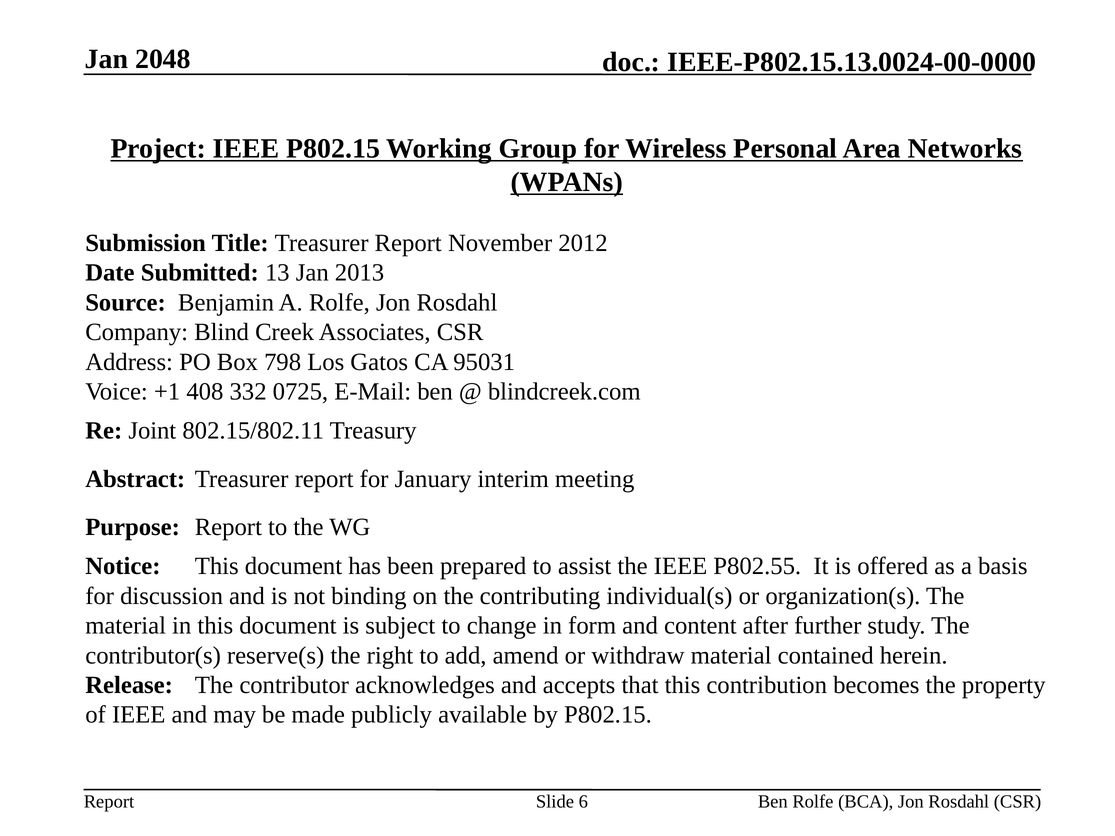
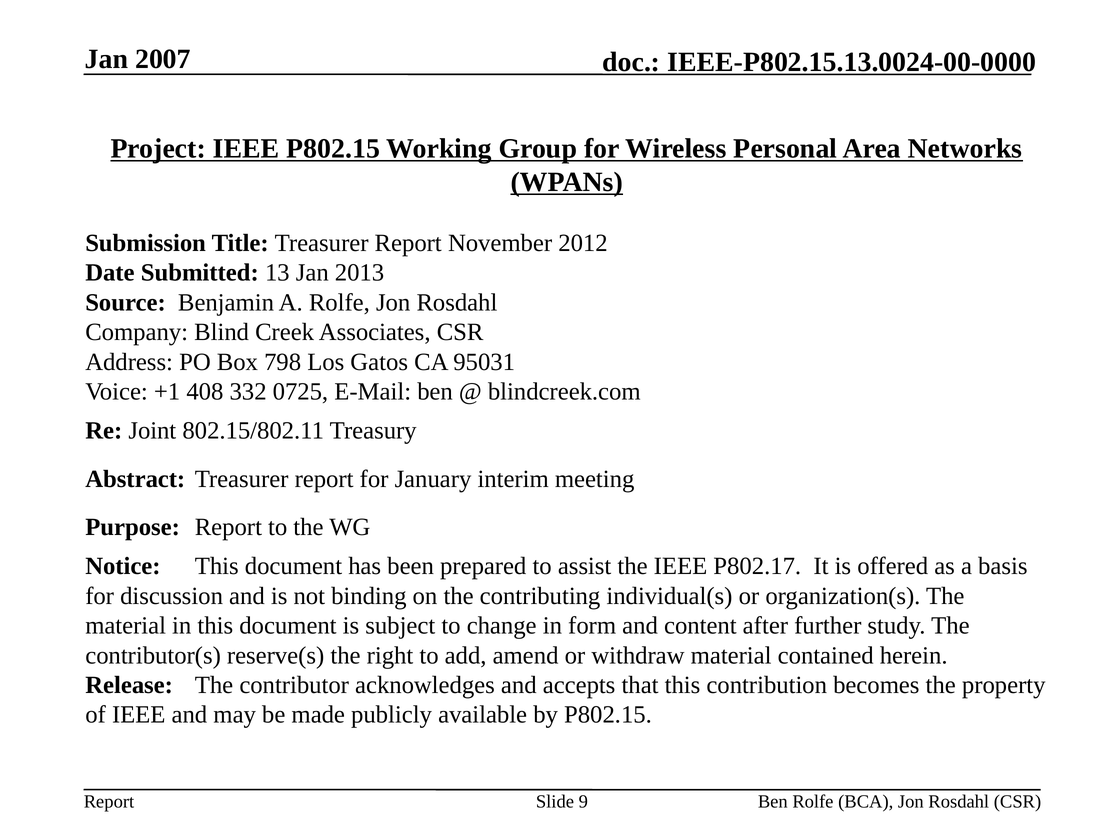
2048: 2048 -> 2007
P802.55: P802.55 -> P802.17
6: 6 -> 9
